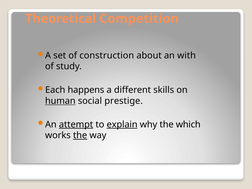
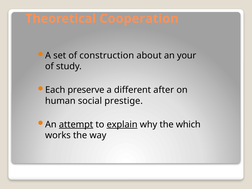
Competition: Competition -> Cooperation
with: with -> your
happens: happens -> preserve
skills: skills -> after
human underline: present -> none
the at (80, 135) underline: present -> none
